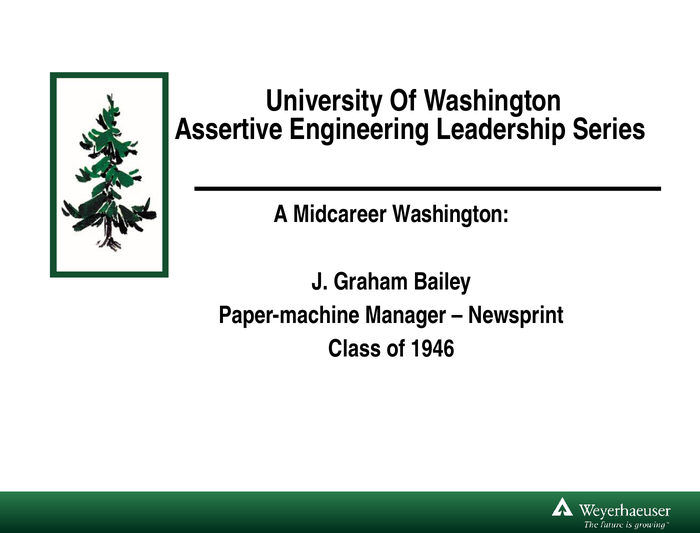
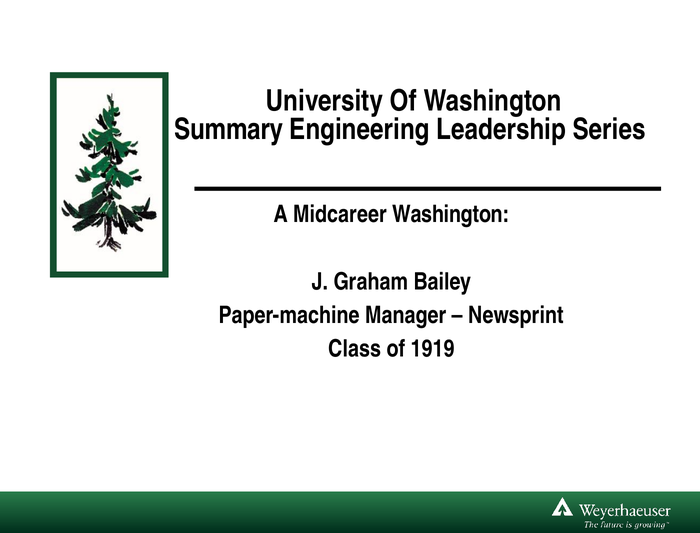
Assertive: Assertive -> Summary
1946: 1946 -> 1919
